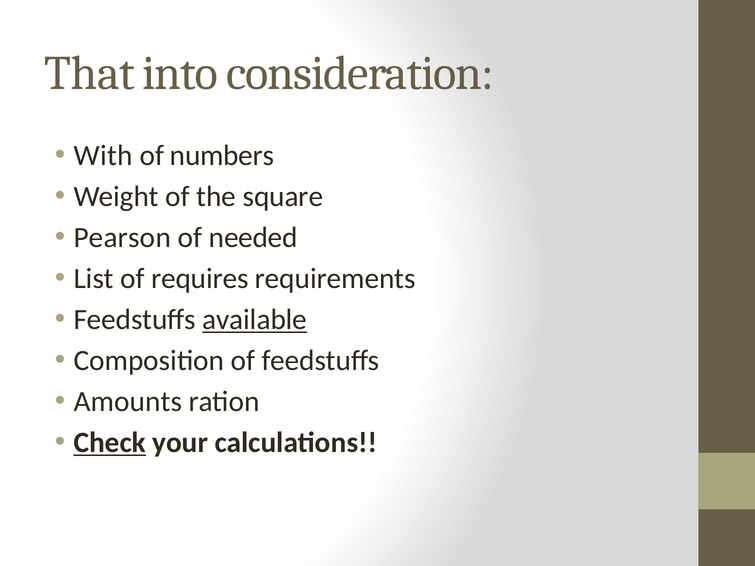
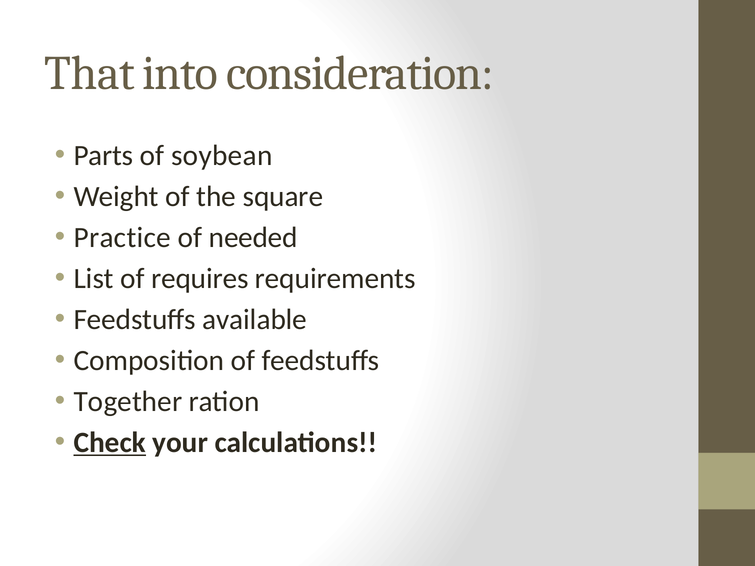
With: With -> Parts
numbers: numbers -> soybean
Pearson: Pearson -> Practice
available underline: present -> none
Amounts: Amounts -> Together
